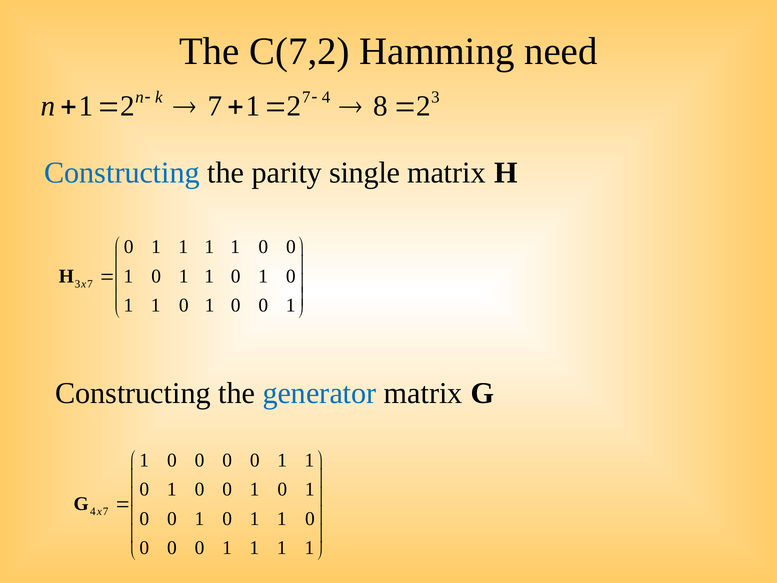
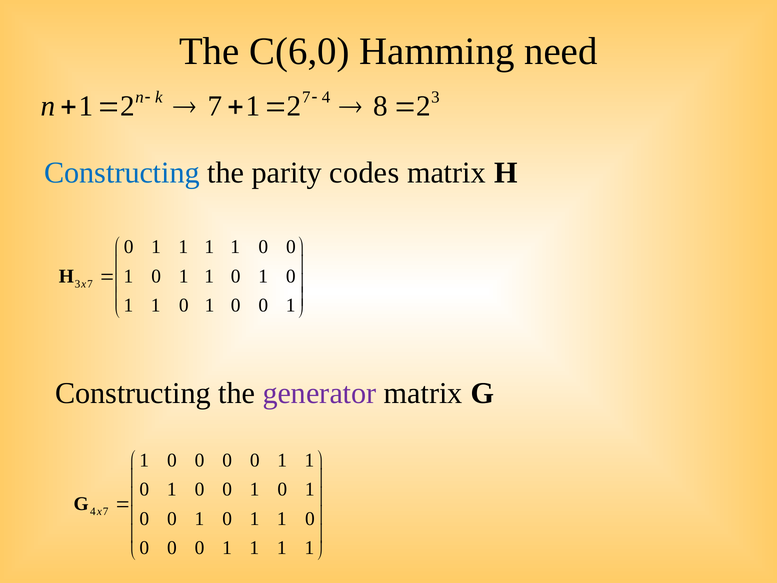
C(7,2: C(7,2 -> C(6,0
single: single -> codes
generator colour: blue -> purple
